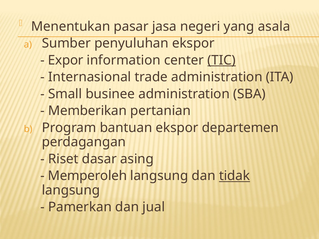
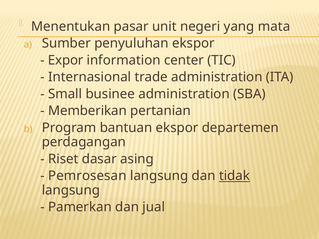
jasa: jasa -> unit
asala: asala -> mata
TIC underline: present -> none
Memperoleh: Memperoleh -> Pemrosesan
